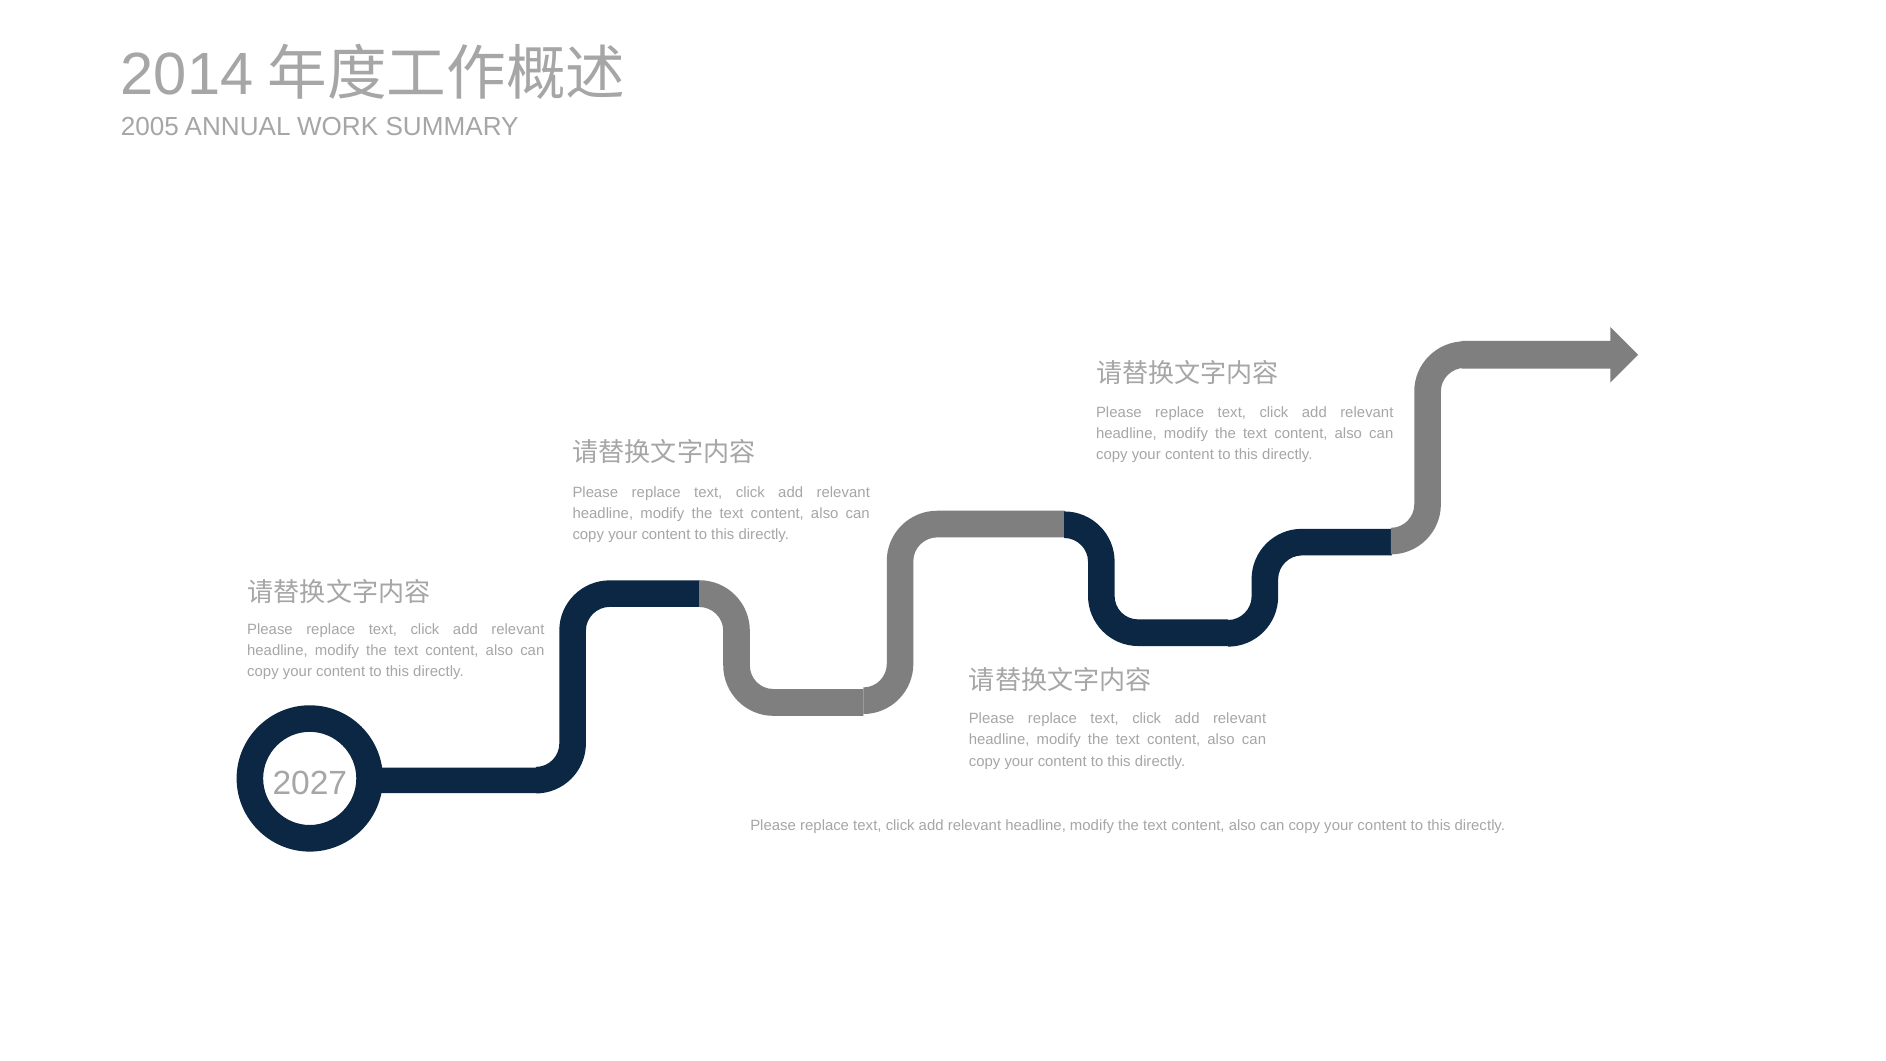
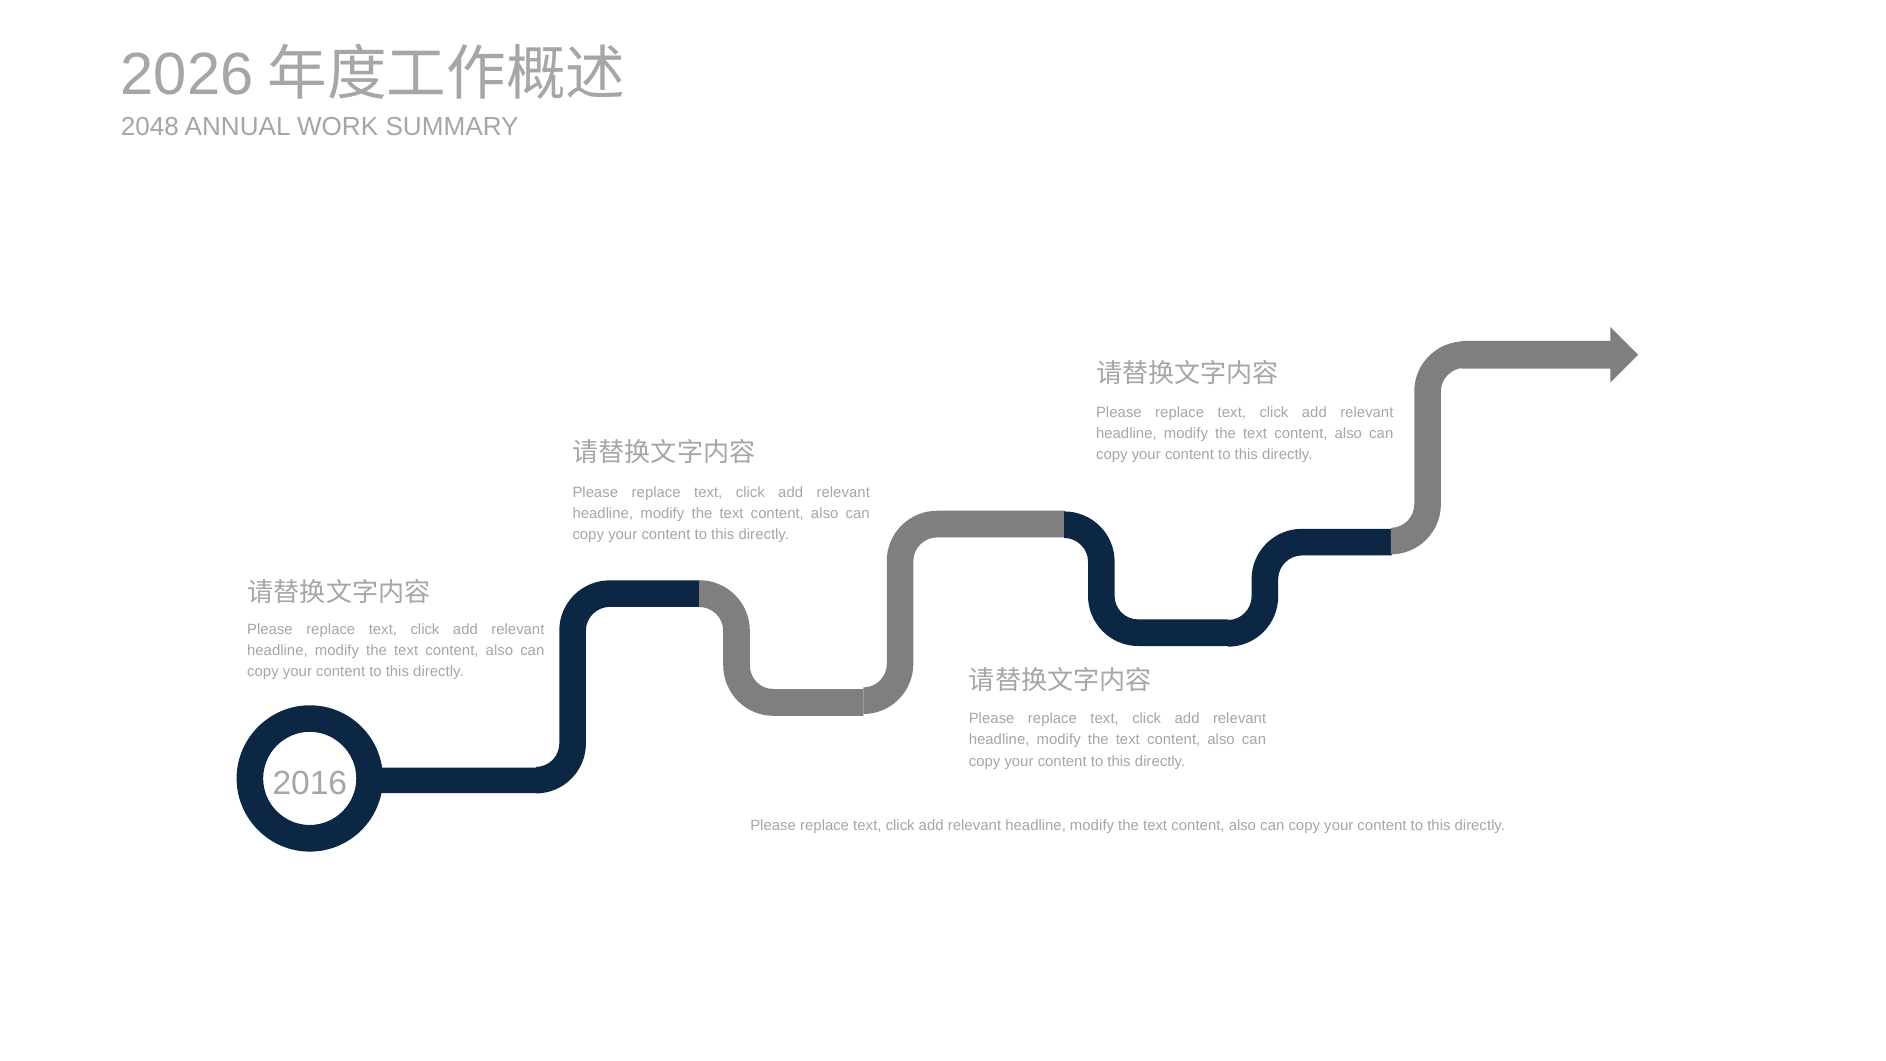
2014: 2014 -> 2026
2005: 2005 -> 2048
2027: 2027 -> 2016
